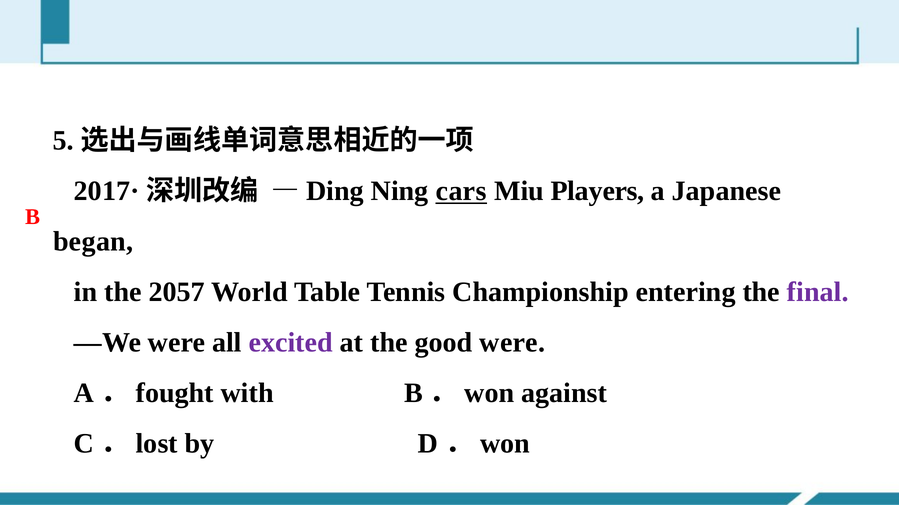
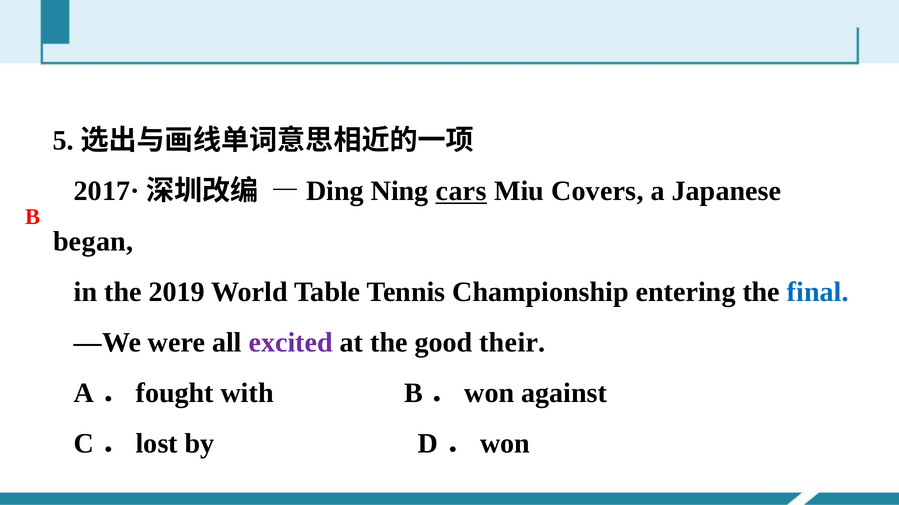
Players: Players -> Covers
2057: 2057 -> 2019
final colour: purple -> blue
good were: were -> their
